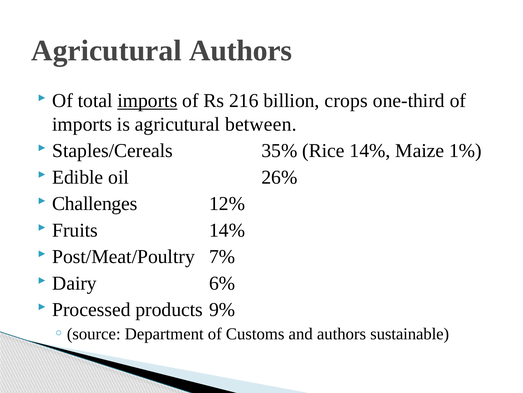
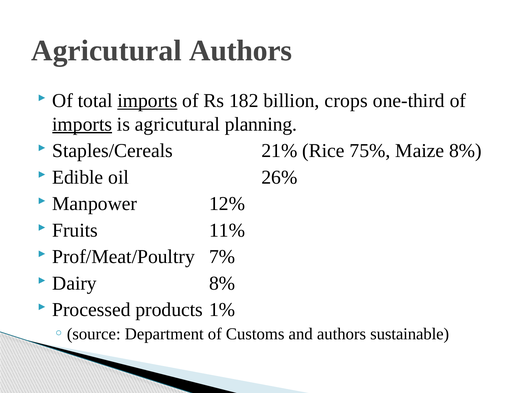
216: 216 -> 182
imports at (82, 124) underline: none -> present
between: between -> planning
35%: 35% -> 21%
Rice 14%: 14% -> 75%
Maize 1%: 1% -> 8%
Challenges: Challenges -> Manpower
Fruits 14%: 14% -> 11%
Post/Meat/Poultry: Post/Meat/Poultry -> Prof/Meat/Poultry
Dairy 6%: 6% -> 8%
9%: 9% -> 1%
